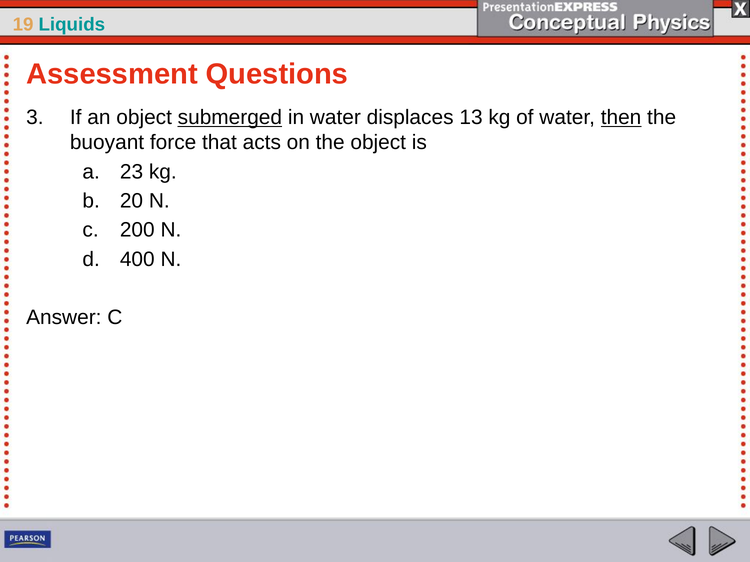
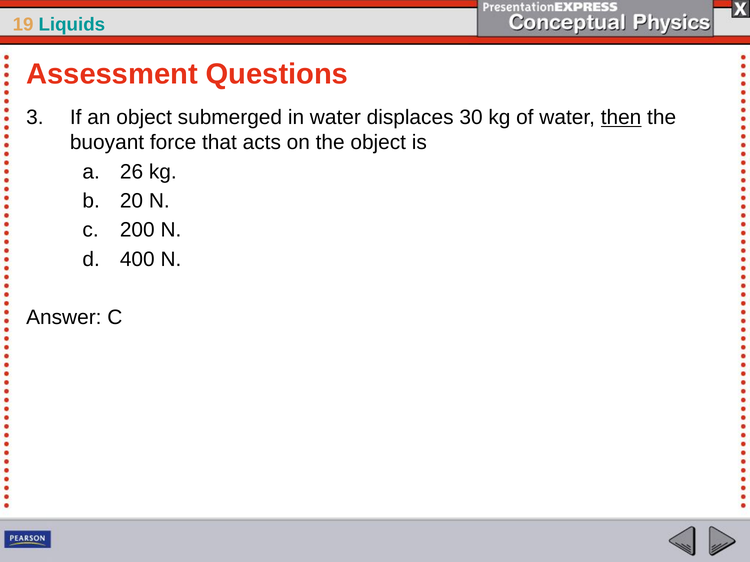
submerged underline: present -> none
13: 13 -> 30
23: 23 -> 26
